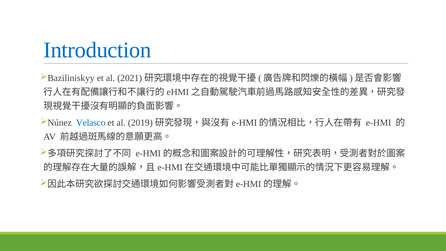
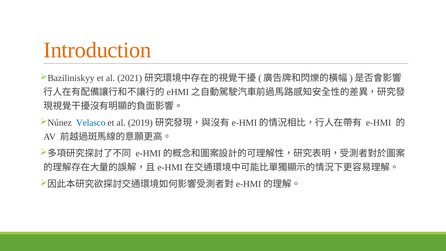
Introduction colour: blue -> orange
